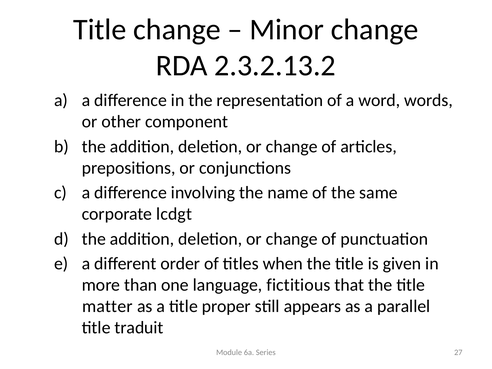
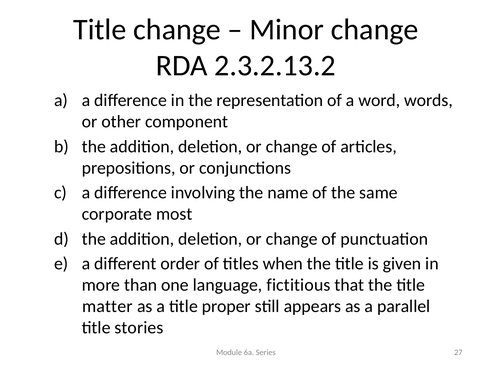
lcdgt: lcdgt -> most
traduit: traduit -> stories
